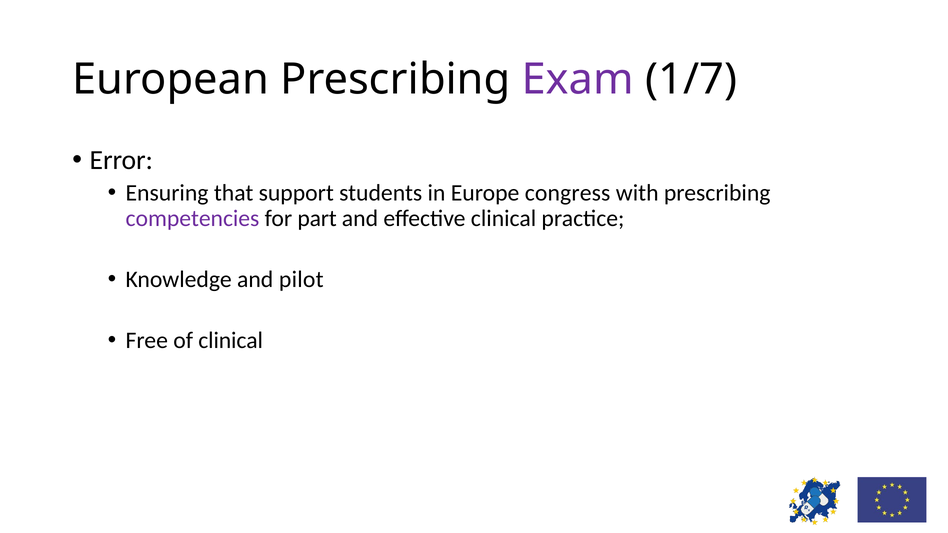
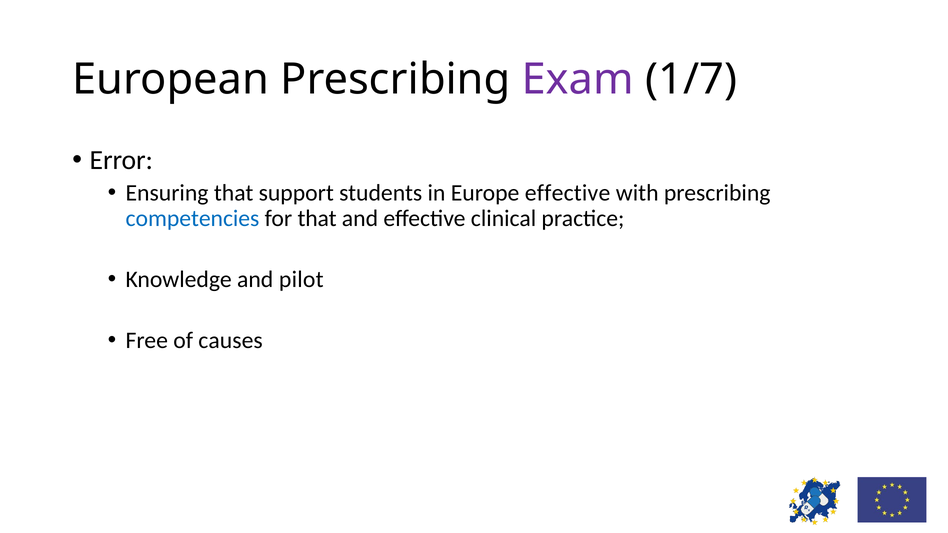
Europe congress: congress -> effective
competencies colour: purple -> blue
for part: part -> that
of clinical: clinical -> causes
